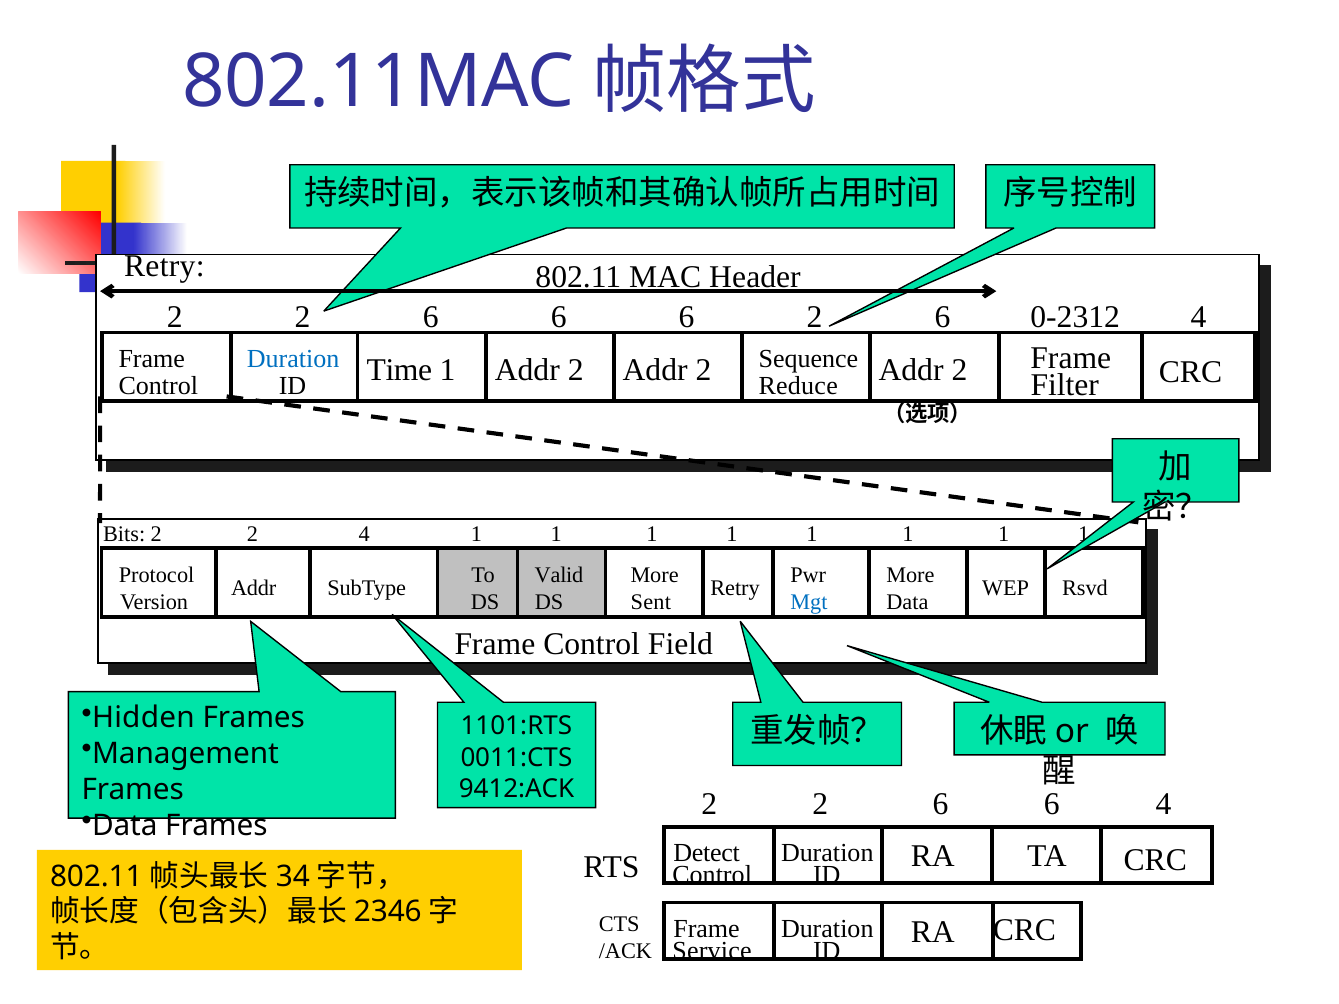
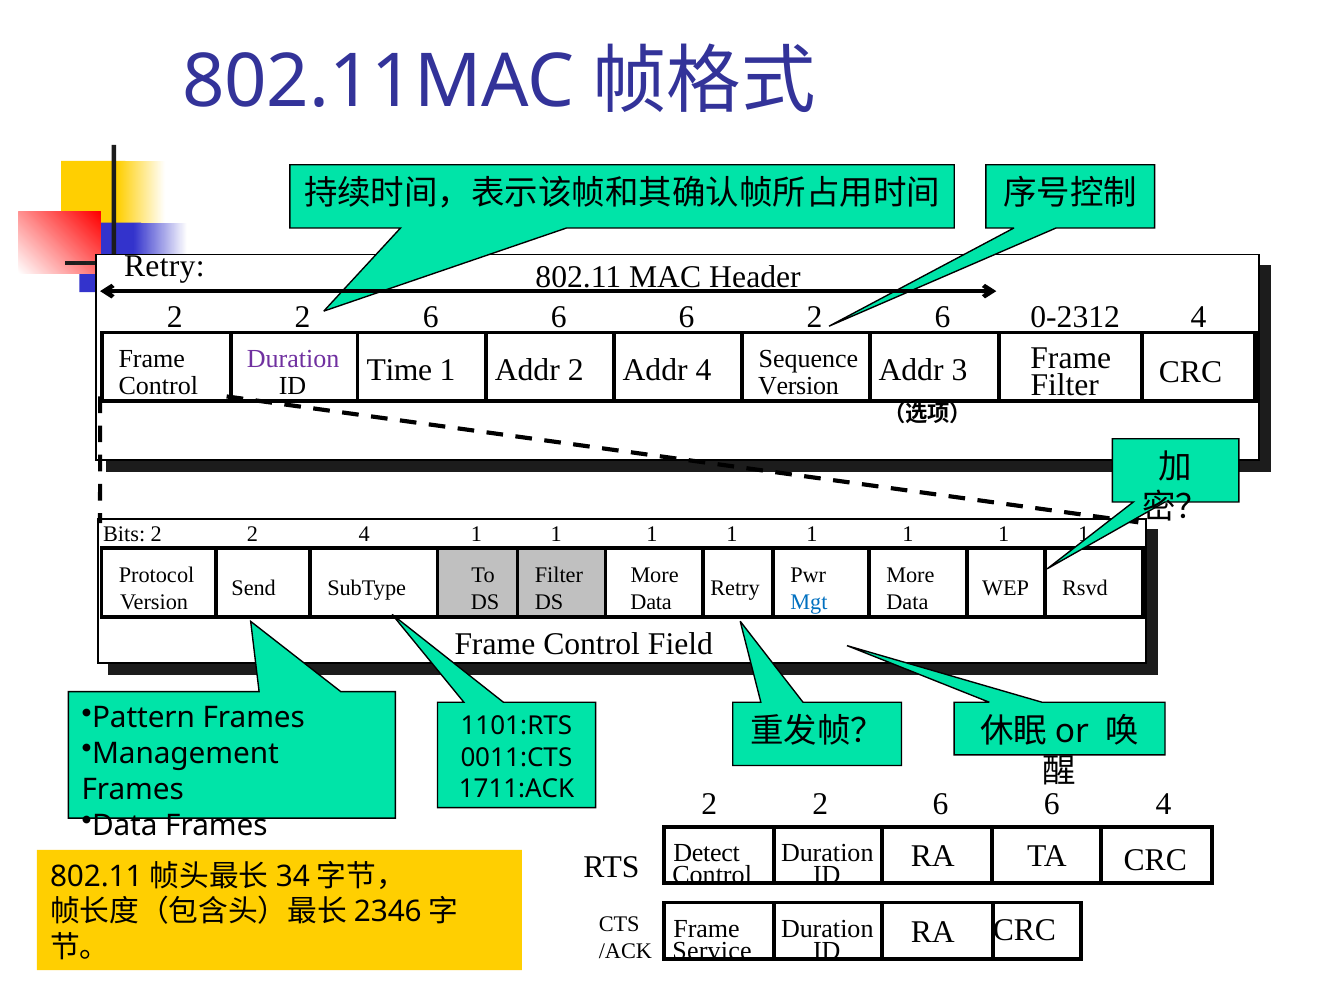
Duration at (293, 359) colour: blue -> purple
2 at (704, 370): 2 -> 4
Reduce at (798, 386): Reduce -> Version
2 at (959, 370): 2 -> 3
Valid at (559, 575): Valid -> Filter
Addr at (254, 589): Addr -> Send
Sent at (651, 602): Sent -> Data
Hidden: Hidden -> Pattern
9412:ACK: 9412:ACK -> 1711:ACK
